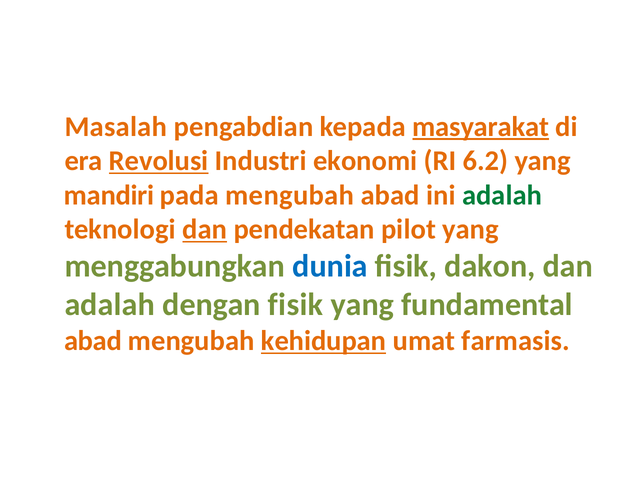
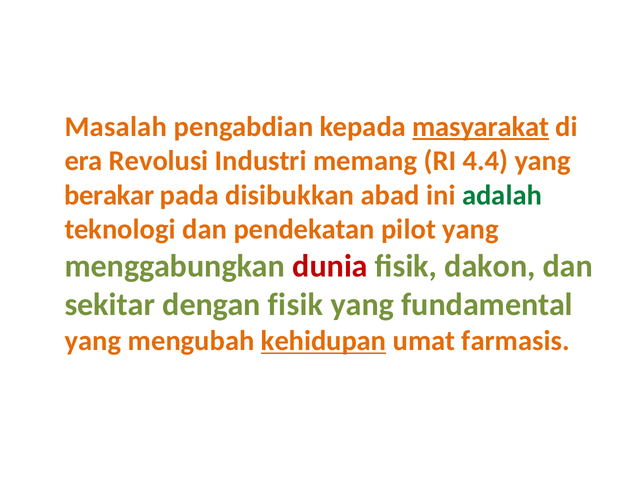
Revolusi underline: present -> none
ekonomi: ekonomi -> memang
6.2: 6.2 -> 4.4
mandiri: mandiri -> berakar
pada mengubah: mengubah -> disibukkan
dan at (205, 230) underline: present -> none
dunia colour: blue -> red
adalah at (110, 305): adalah -> sekitar
abad at (93, 341): abad -> yang
